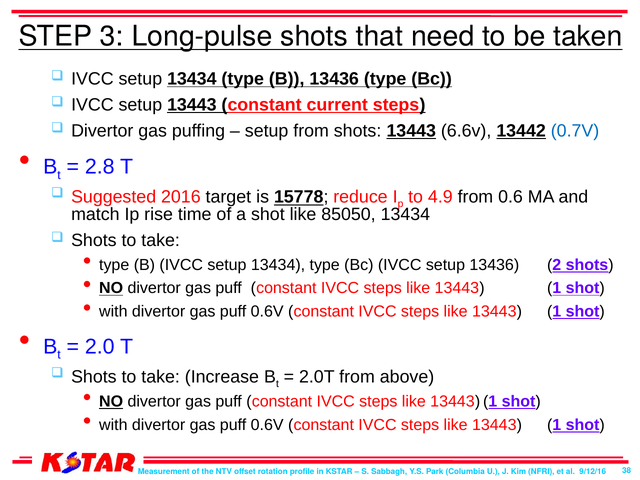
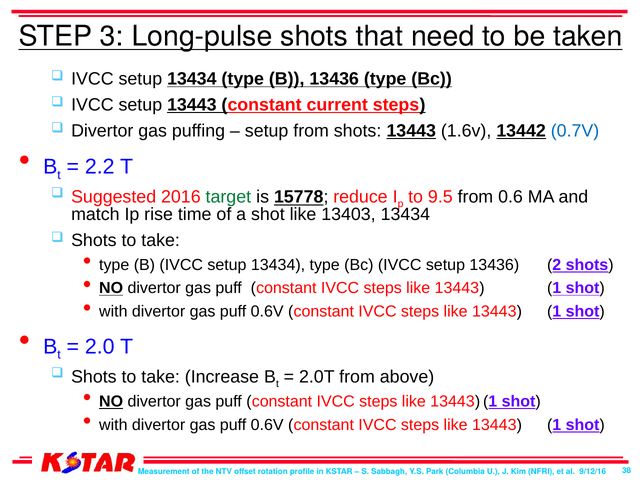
6.6v: 6.6v -> 1.6v
2.8: 2.8 -> 2.2
target colour: black -> green
4.9: 4.9 -> 9.5
85050: 85050 -> 13403
